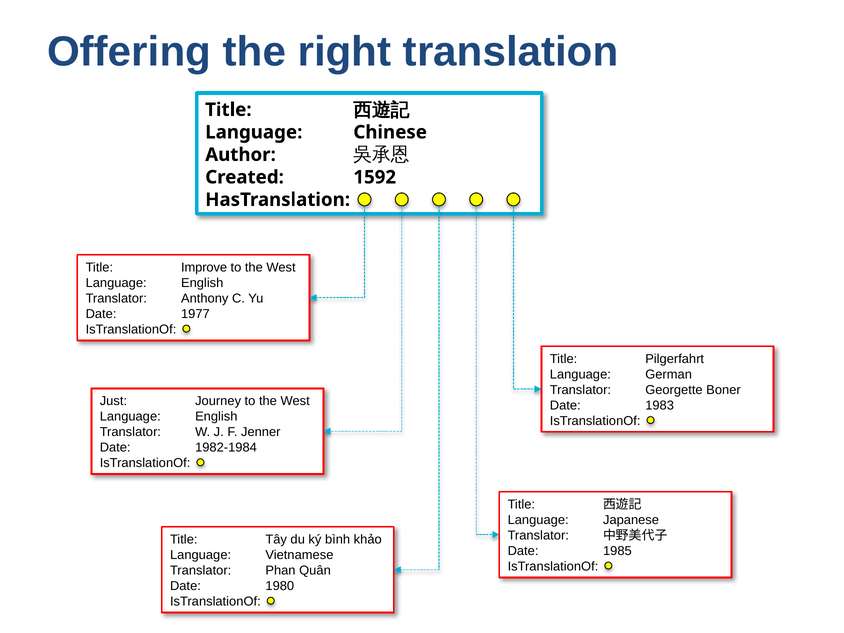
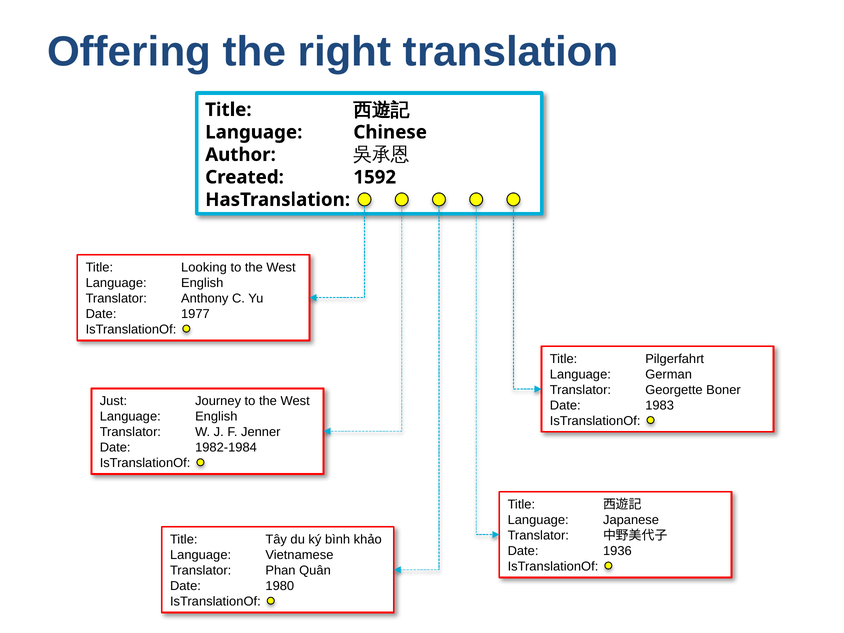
Improve: Improve -> Looking
1985: 1985 -> 1936
